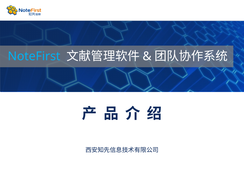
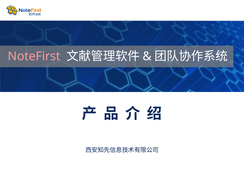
NoteFirst colour: light blue -> pink
